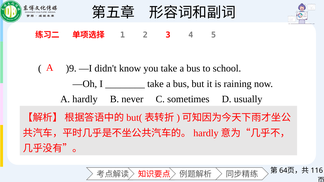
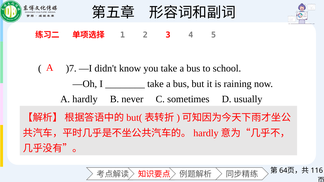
)9: )9 -> )7
